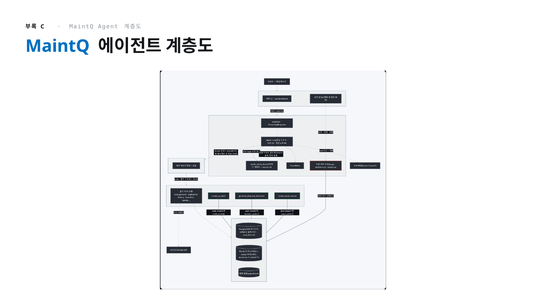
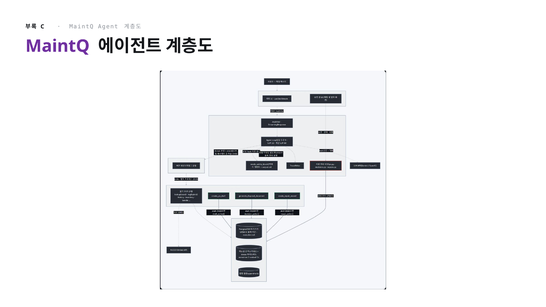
MaintQ at (57, 46) colour: blue -> purple
